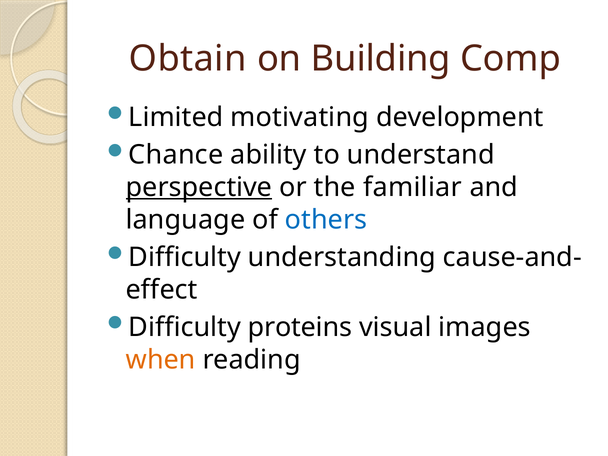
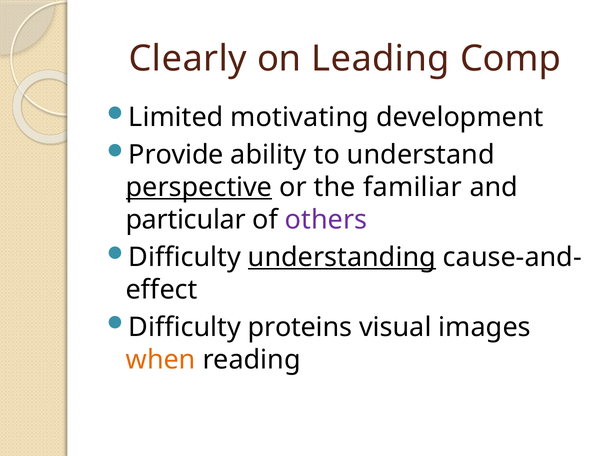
Obtain: Obtain -> Clearly
Building: Building -> Leading
Chance: Chance -> Provide
language: language -> particular
others colour: blue -> purple
understanding underline: none -> present
